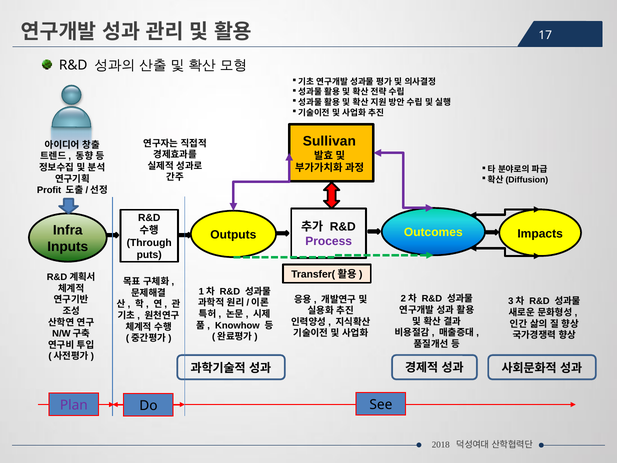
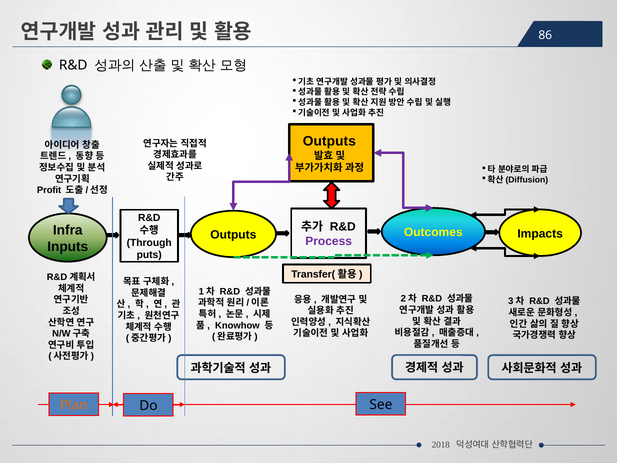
17: 17 -> 86
Sullivan at (329, 141): Sullivan -> Outputs
Plan colour: purple -> orange
